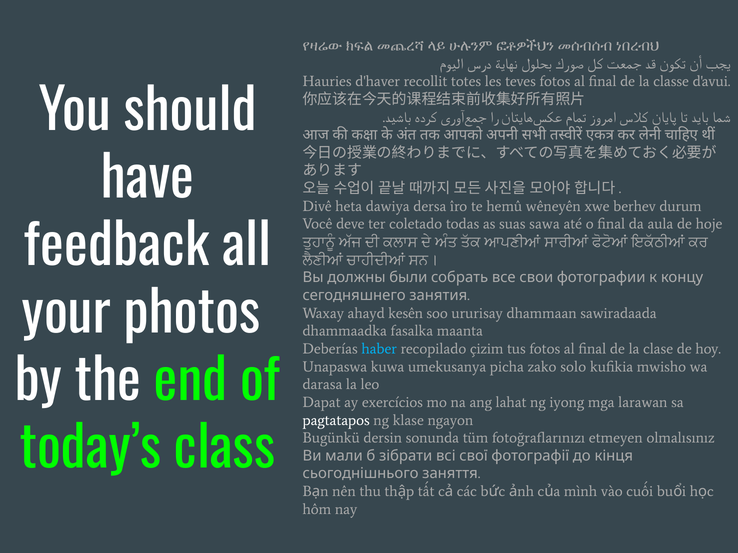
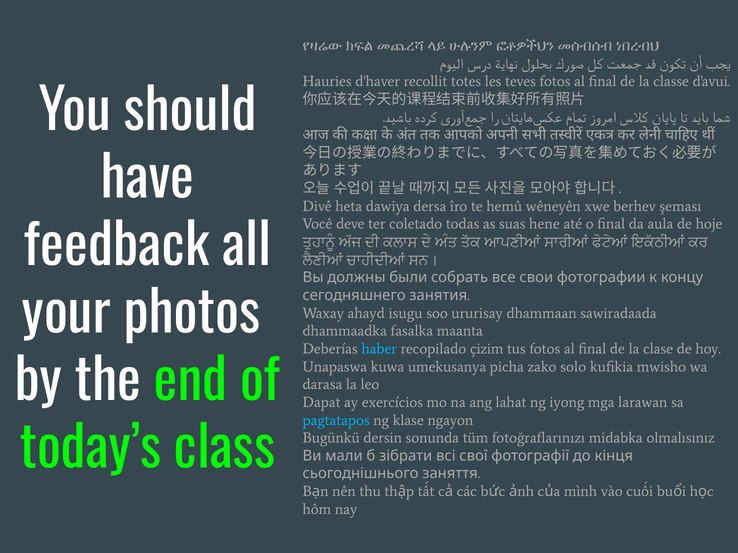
durum: durum -> şeması
sawa: sawa -> hene
kesên: kesên -> isugu
pagtatapos colour: white -> light blue
etmeyen: etmeyen -> midabka
